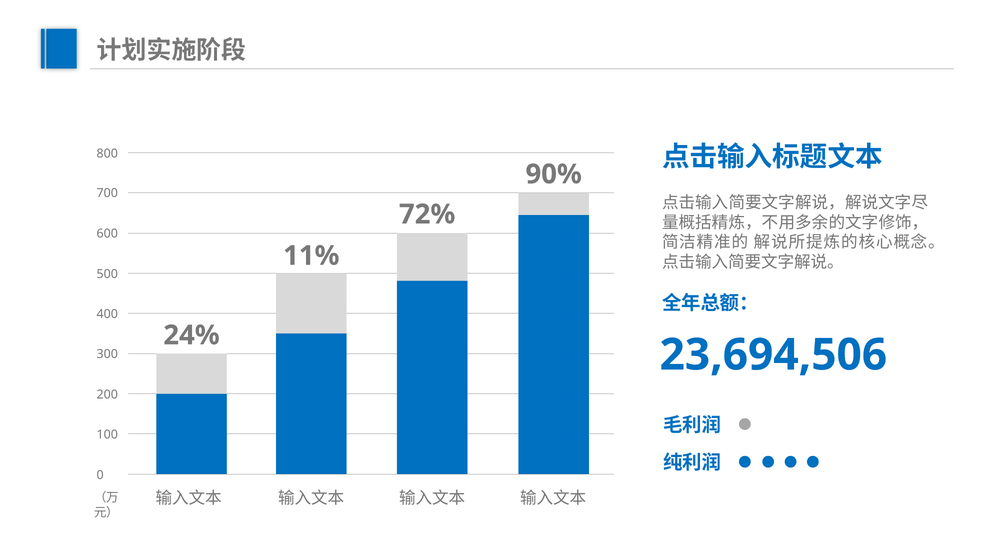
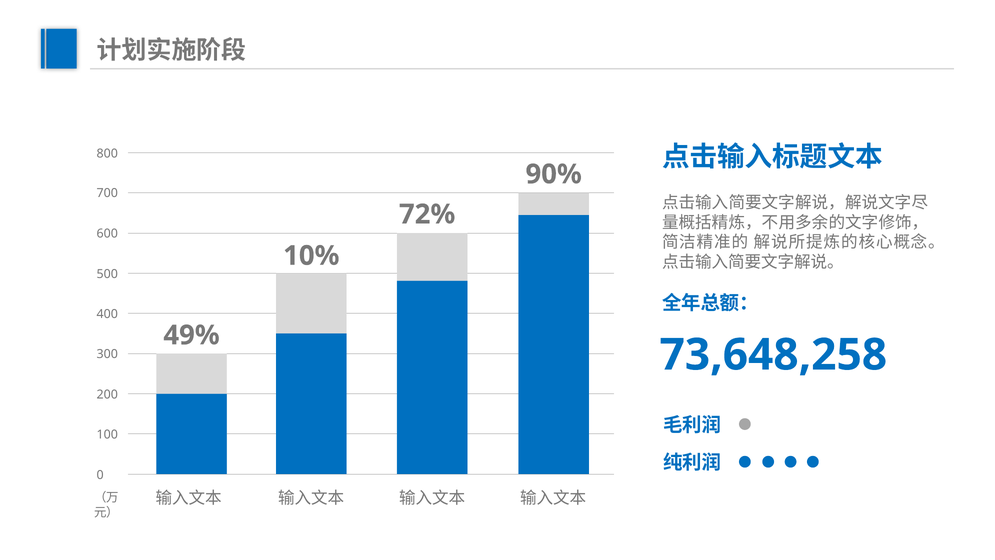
11%: 11% -> 10%
24%: 24% -> 49%
23,694,506: 23,694,506 -> 73,648,258
